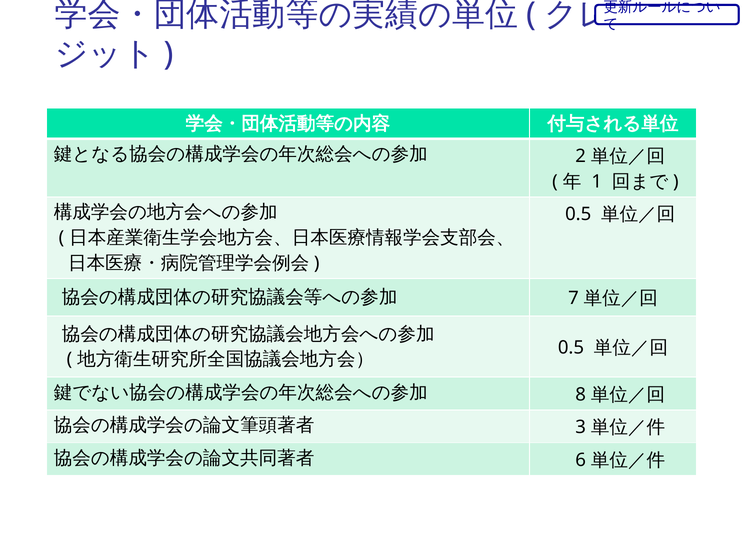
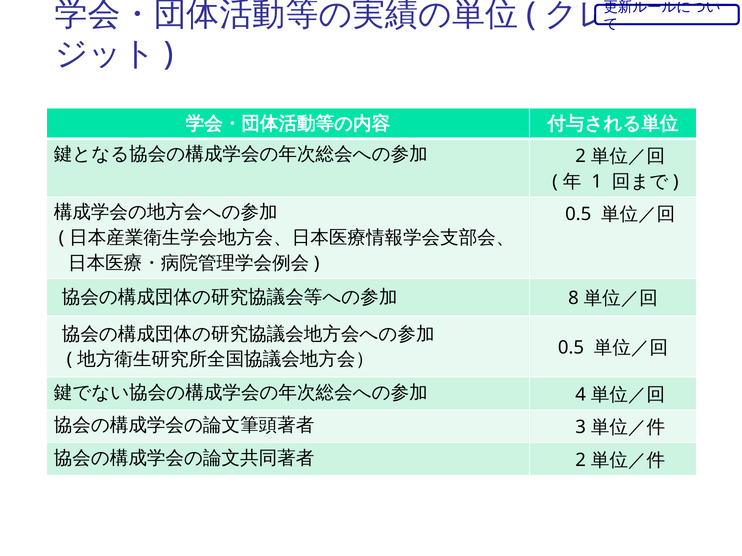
7: 7 -> 8
8: 8 -> 4
6 at (581, 460): 6 -> 2
